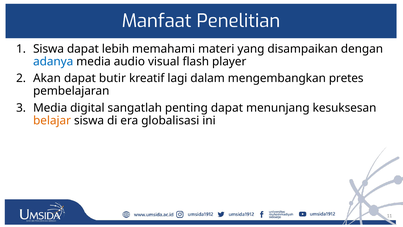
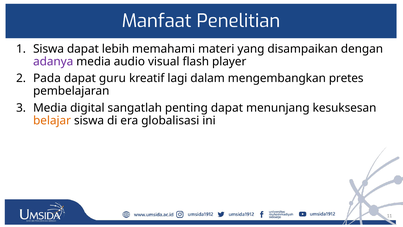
adanya colour: blue -> purple
Akan: Akan -> Pada
butir: butir -> guru
